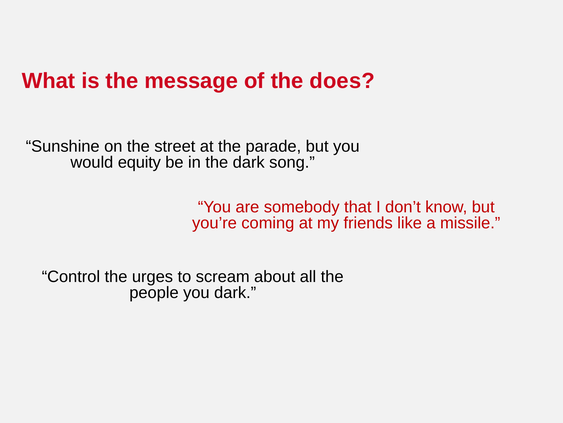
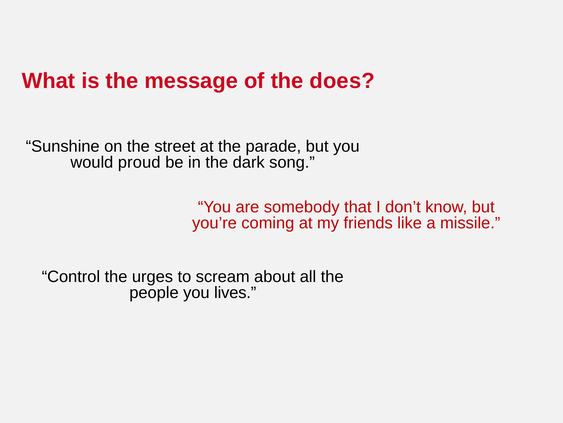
equity: equity -> proud
you dark: dark -> lives
